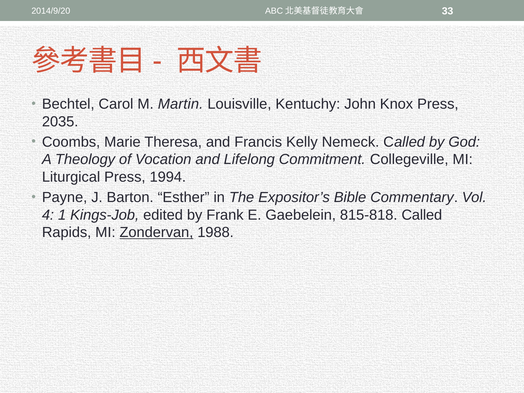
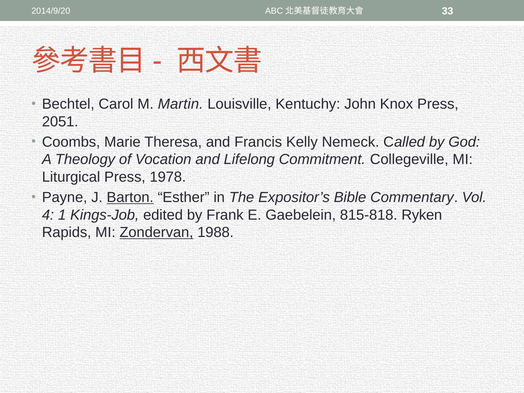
2035: 2035 -> 2051
1994: 1994 -> 1978
Barton underline: none -> present
815-818 Called: Called -> Ryken
